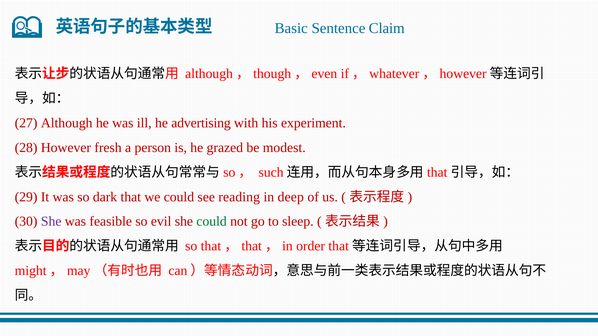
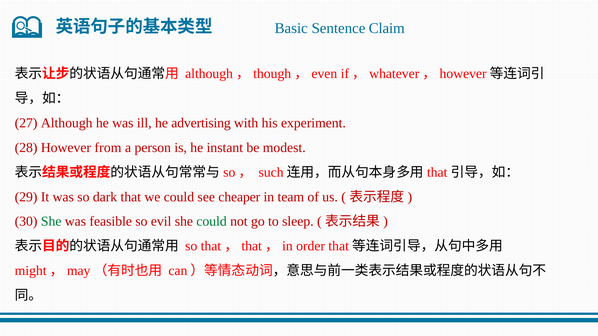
fresh: fresh -> from
grazed: grazed -> instant
reading: reading -> cheaper
deep: deep -> team
She at (51, 222) colour: purple -> green
